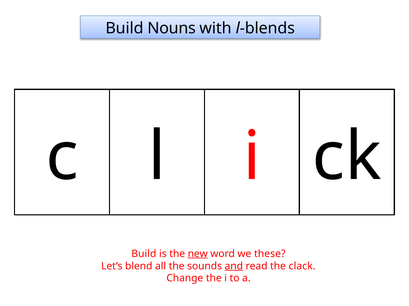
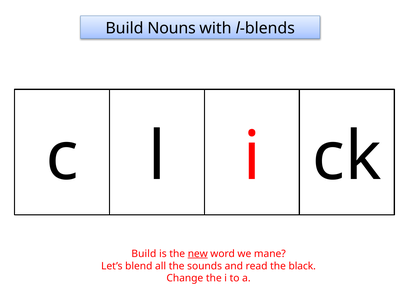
these: these -> mane
and underline: present -> none
clack: clack -> black
